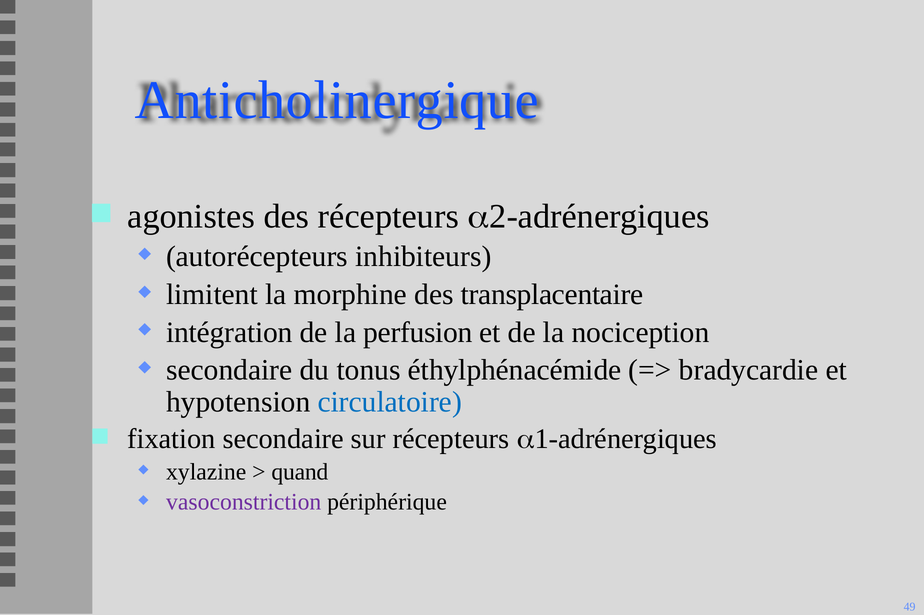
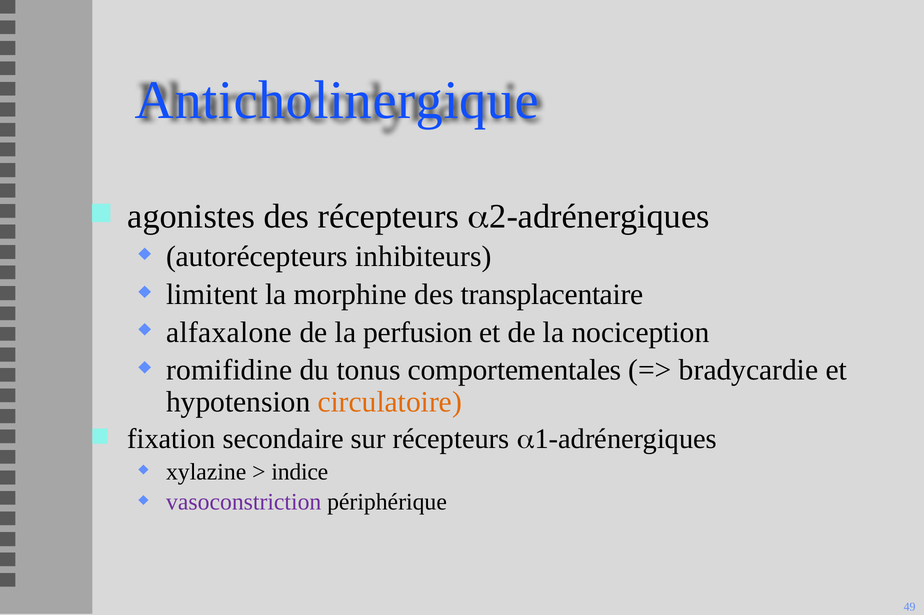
intégration: intégration -> alfaxalone
secondaire at (229, 370): secondaire -> romifidine
éthylphénacémide: éthylphénacémide -> comportementales
circulatoire colour: blue -> orange
quand: quand -> indice
